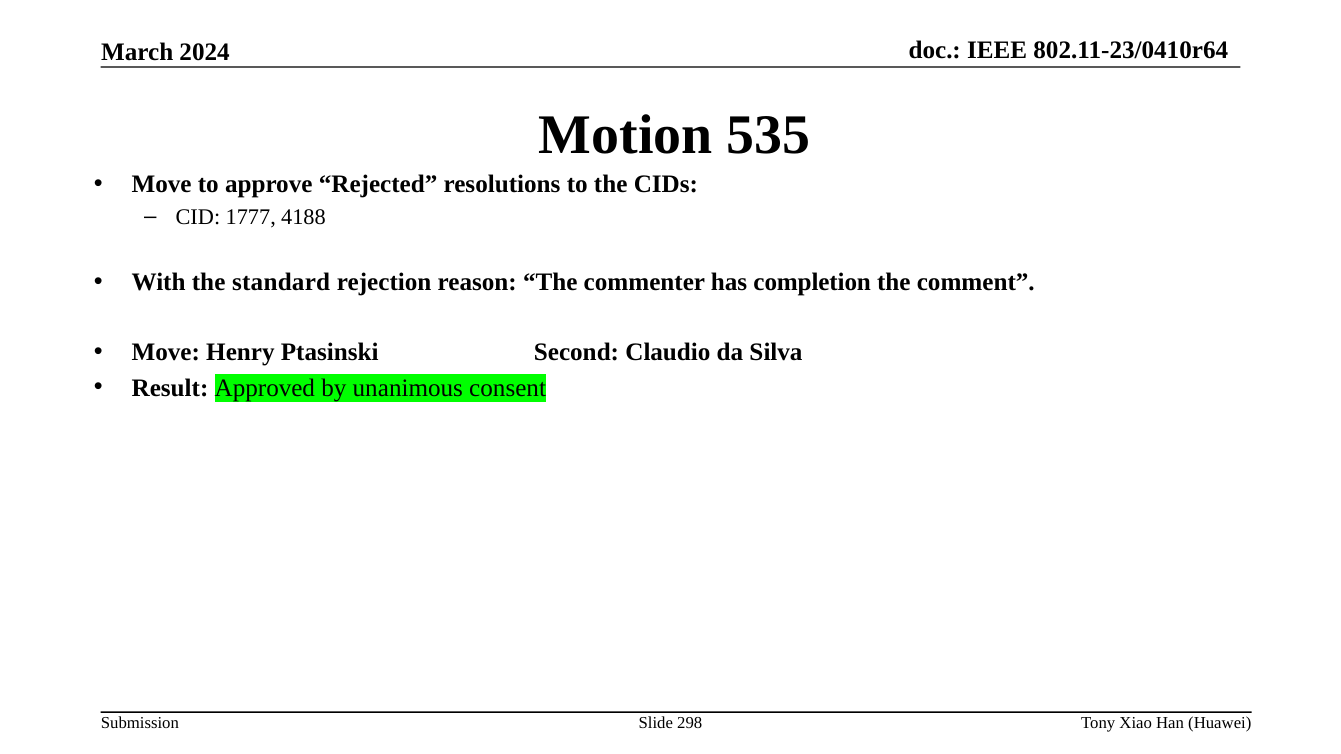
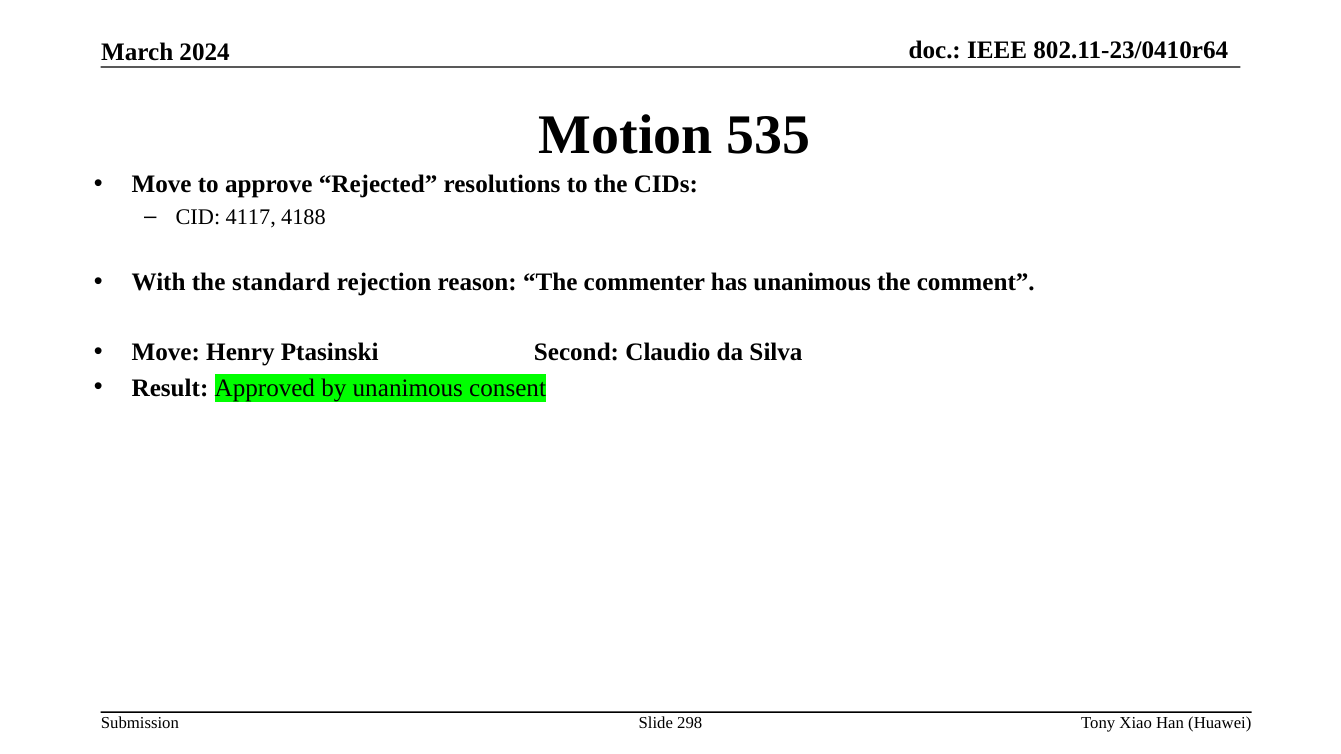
1777: 1777 -> 4117
has completion: completion -> unanimous
